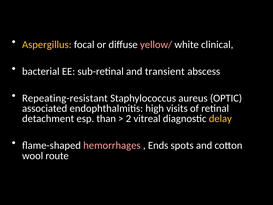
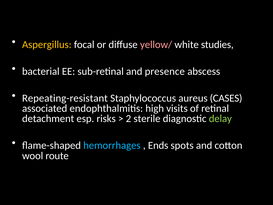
clinical: clinical -> studies
transient: transient -> presence
OPTIC: OPTIC -> CASES
than: than -> risks
vitreal: vitreal -> sterile
delay colour: yellow -> light green
hemorrhages colour: pink -> light blue
